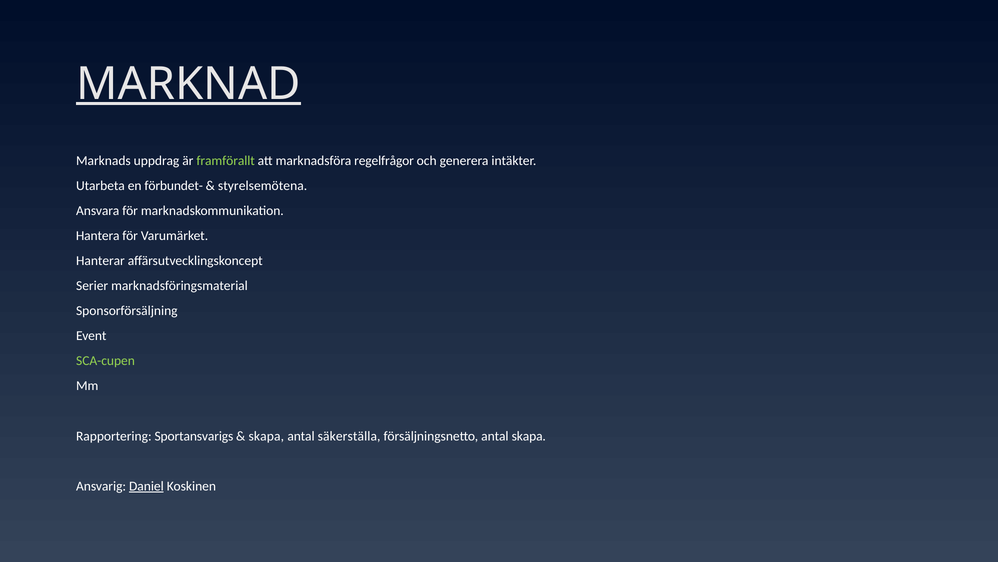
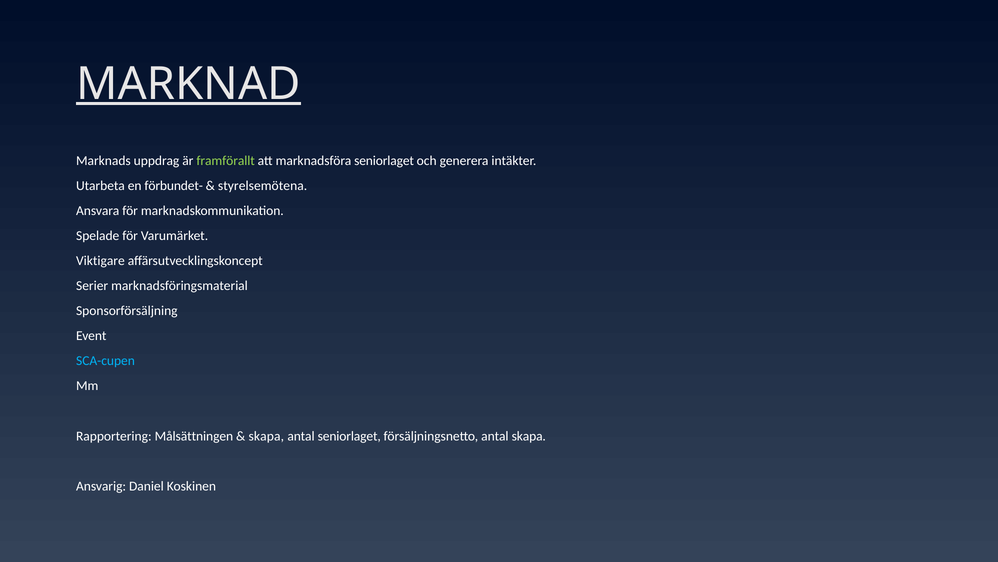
marknadsföra regelfrågor: regelfrågor -> seniorlaget
Hantera: Hantera -> Spelade
Hanterar: Hanterar -> Viktigare
SCA-cupen colour: light green -> light blue
Sportansvarigs: Sportansvarigs -> Målsättningen
antal säkerställa: säkerställa -> seniorlaget
Daniel underline: present -> none
